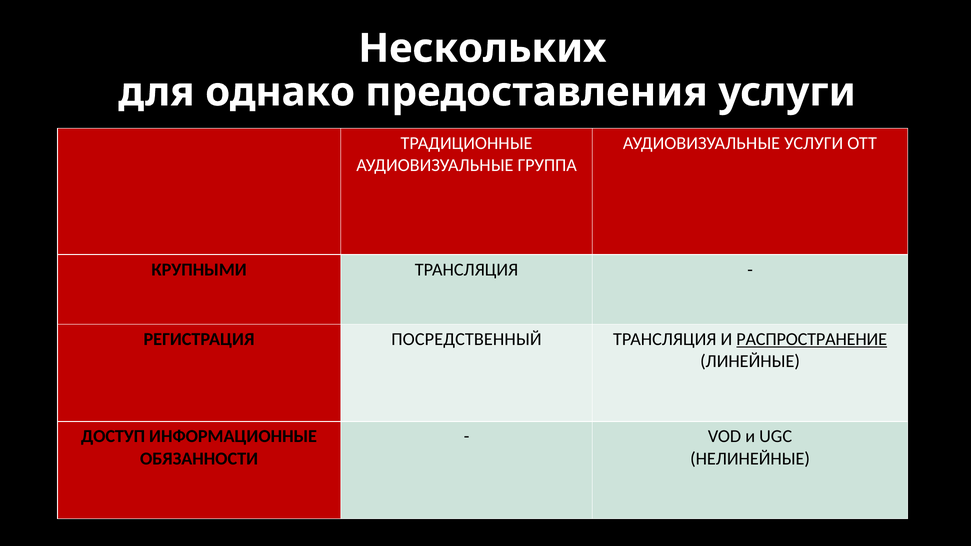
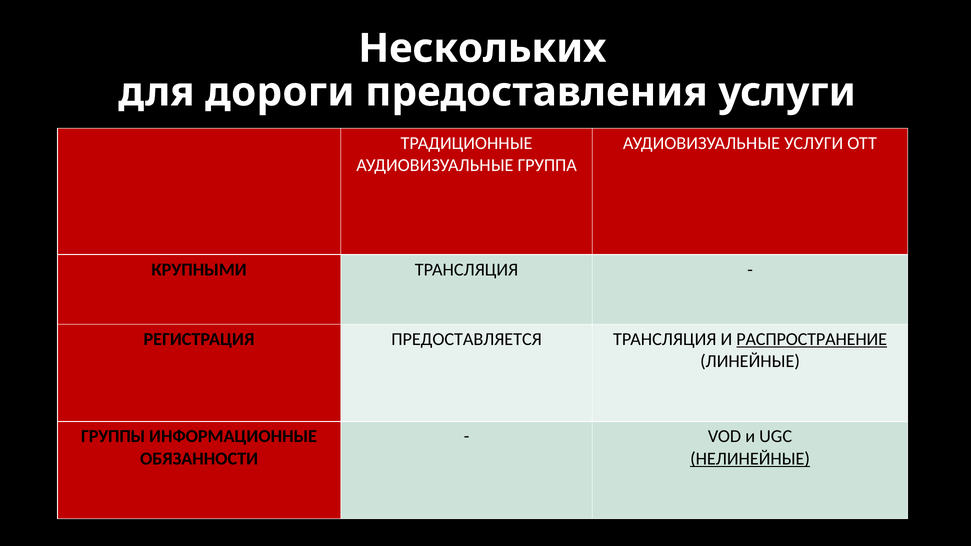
однако: однако -> дороги
ПОСРЕДСТВЕННЫЙ: ПОСРЕДСТВЕННЫЙ -> ПРЕДОСТАВЛЯЕТСЯ
ДОСТУП: ДОСТУП -> ГРУППЫ
НЕЛИНЕЙНЫЕ underline: none -> present
